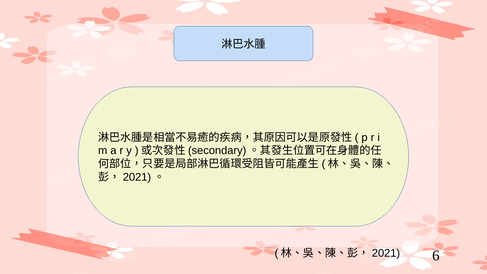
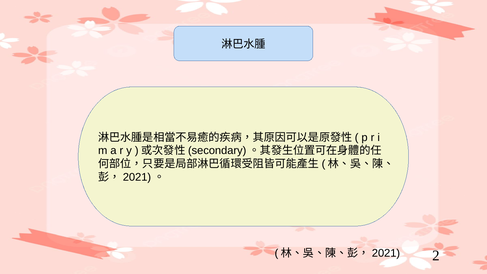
6: 6 -> 2
